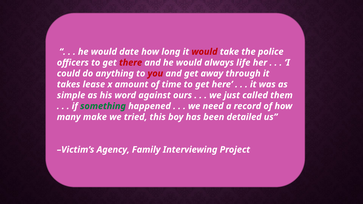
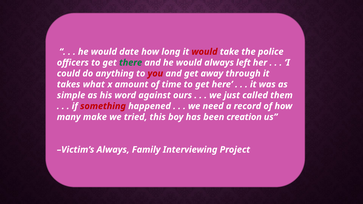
there colour: red -> green
life: life -> left
lease: lease -> what
something colour: green -> red
detailed: detailed -> creation
Victim’s Agency: Agency -> Always
